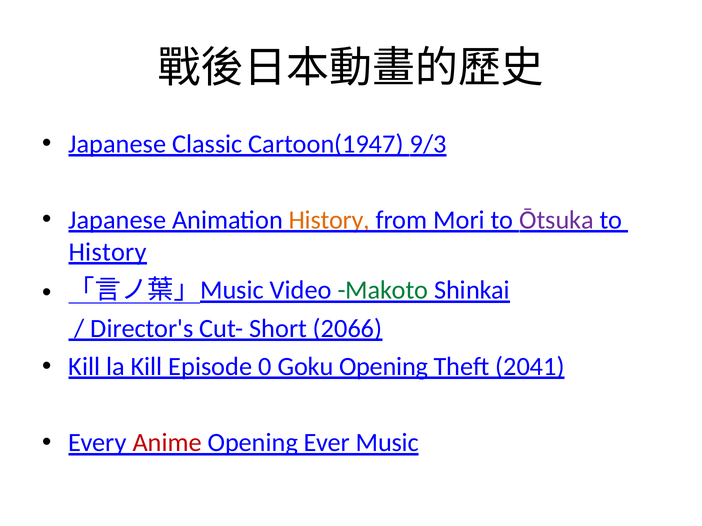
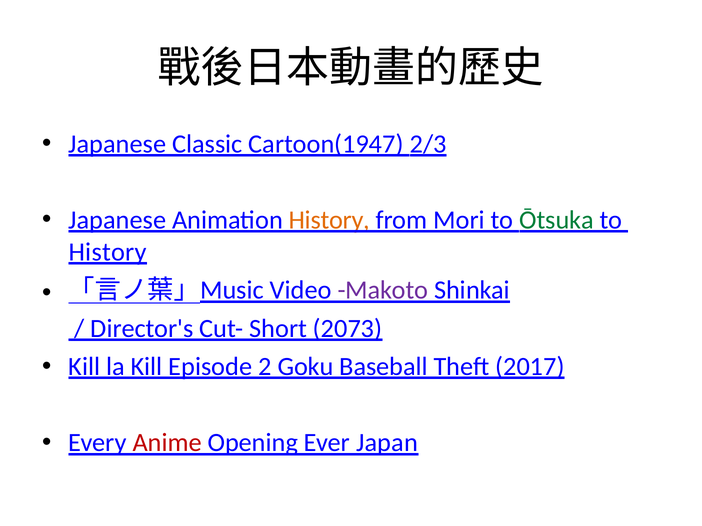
9/3: 9/3 -> 2/3
Ōtsuka colour: purple -> green
Makoto colour: green -> purple
2066: 2066 -> 2073
0: 0 -> 2
Goku Opening: Opening -> Baseball
2041: 2041 -> 2017
Music: Music -> Japan
